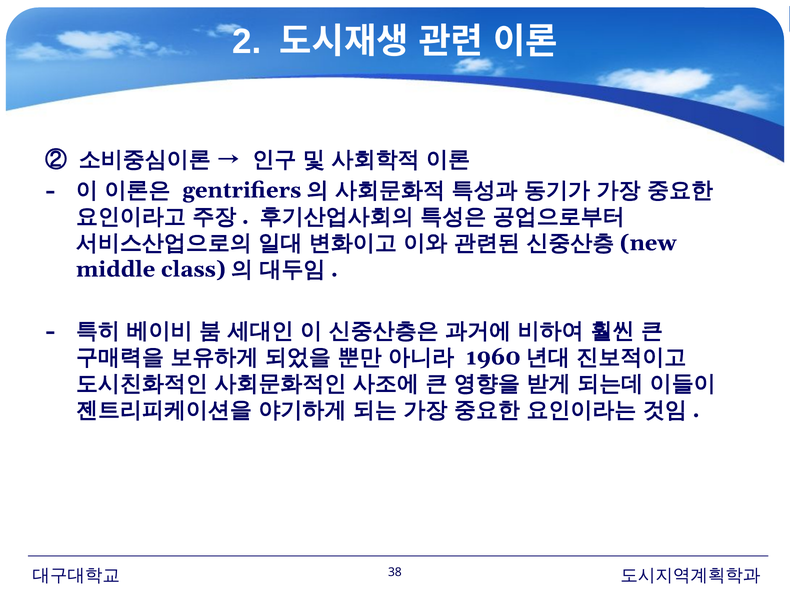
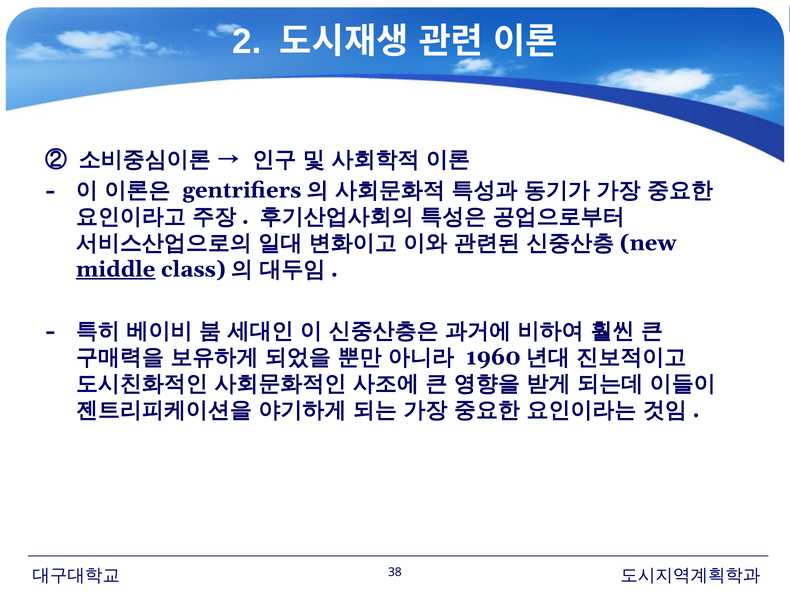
middle underline: none -> present
